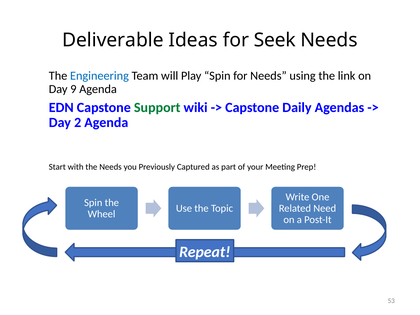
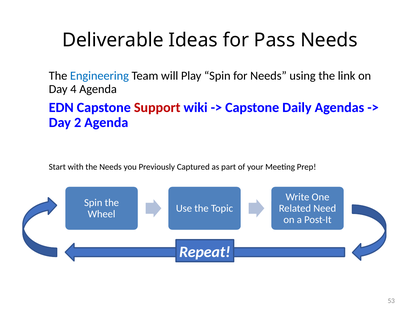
Seek: Seek -> Pass
9: 9 -> 4
Support colour: green -> red
